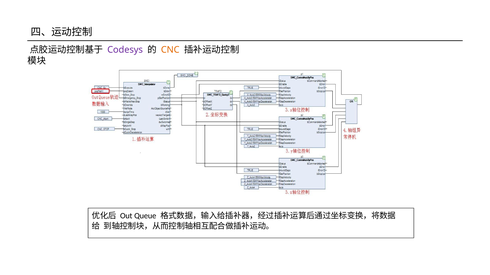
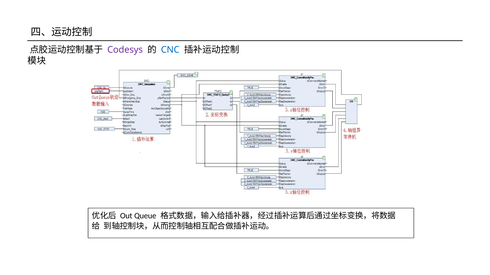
CNC colour: orange -> blue
